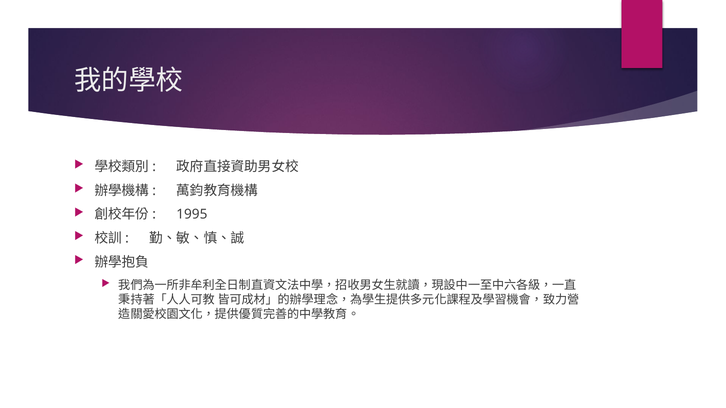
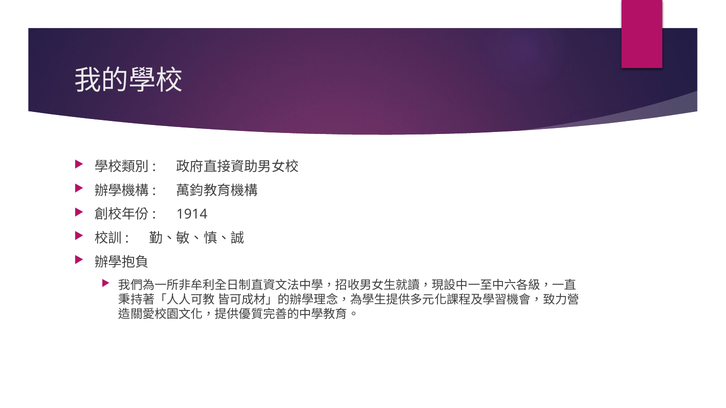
1995: 1995 -> 1914
